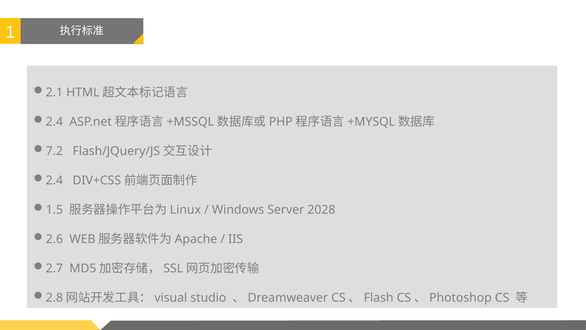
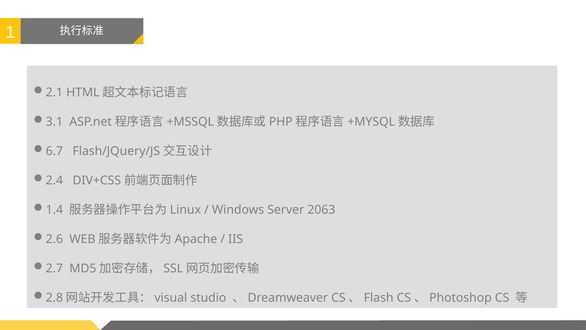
2.4 at (54, 122): 2.4 -> 3.1
7.2: 7.2 -> 6.7
1.5: 1.5 -> 1.4
2028: 2028 -> 2063
